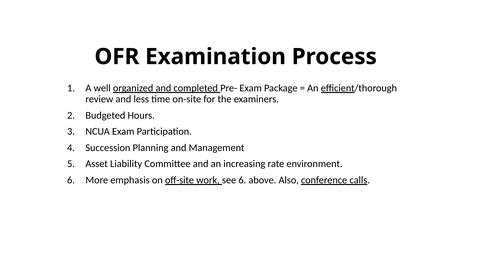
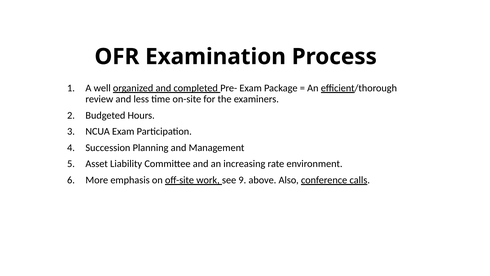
see 6: 6 -> 9
